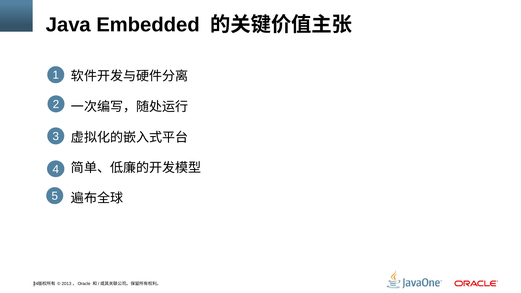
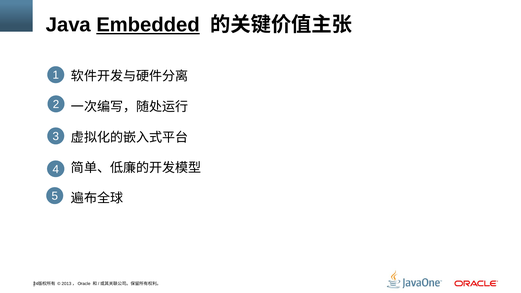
Embedded underline: none -> present
